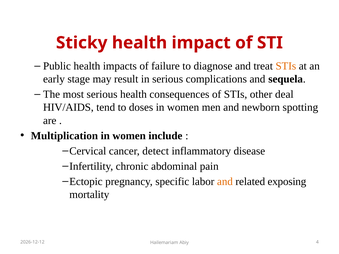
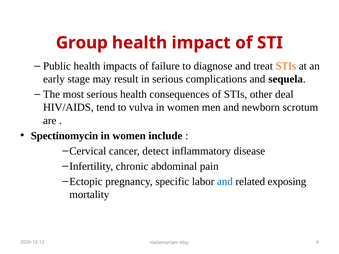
Sticky: Sticky -> Group
doses: doses -> vulva
spotting: spotting -> scrotum
Multiplication: Multiplication -> Spectinomycin
and at (225, 182) colour: orange -> blue
